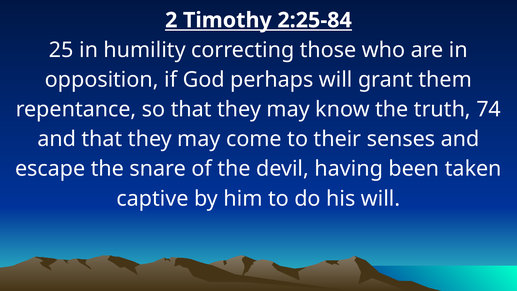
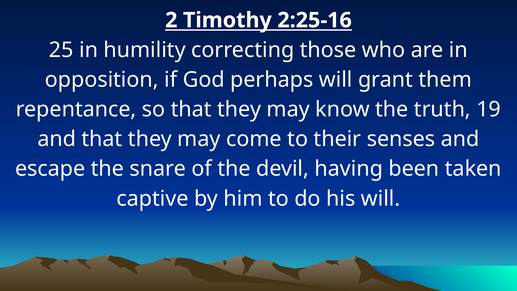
2:25-84: 2:25-84 -> 2:25-16
74: 74 -> 19
